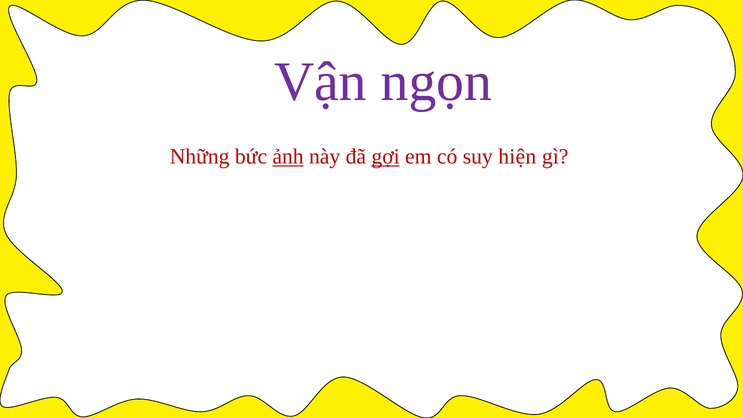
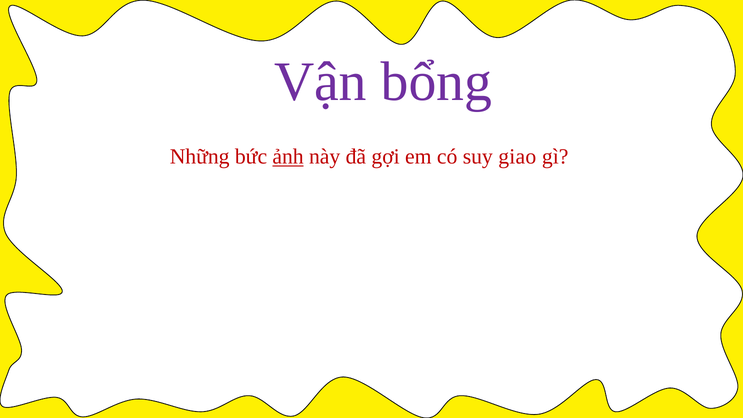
ngọn: ngọn -> bổng
gợi underline: present -> none
hiện: hiện -> giao
